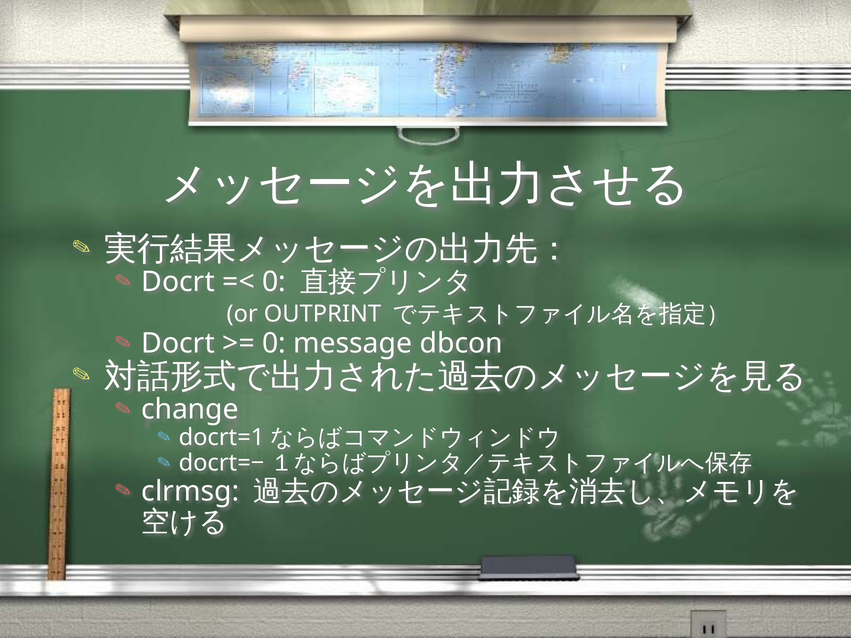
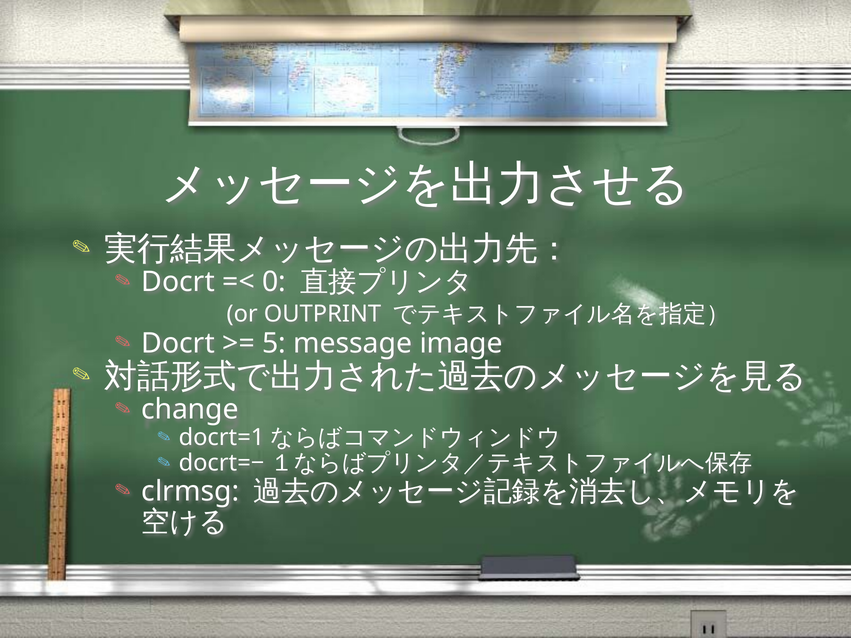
0 at (274, 343): 0 -> 5
dbcon: dbcon -> image
